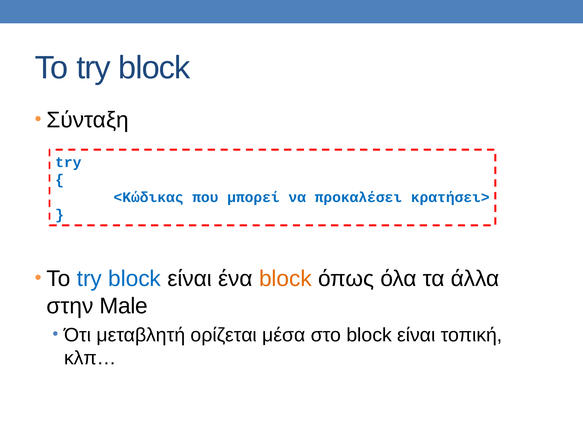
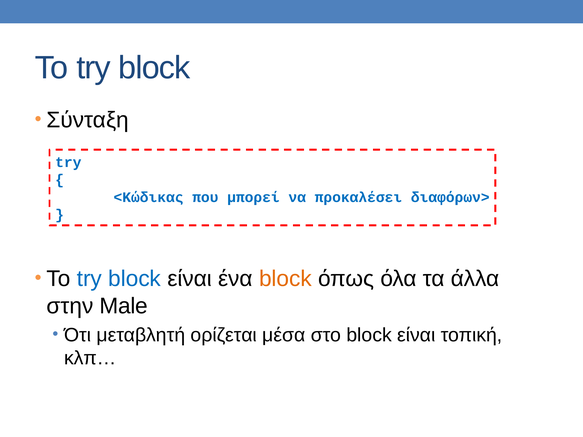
κρατήσει>: κρατήσει> -> διαφόρων>
